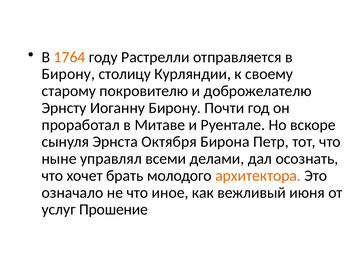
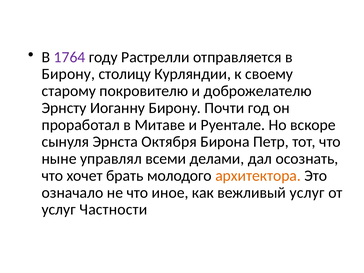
1764 colour: orange -> purple
вежливый июня: июня -> услуг
Прошение: Прошение -> Частности
